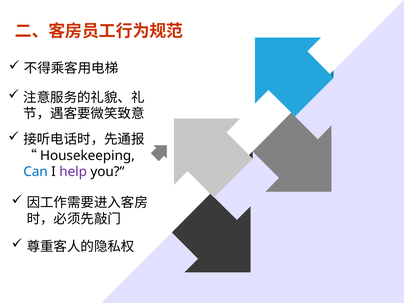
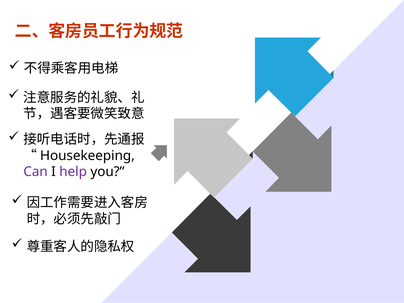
Can colour: blue -> purple
